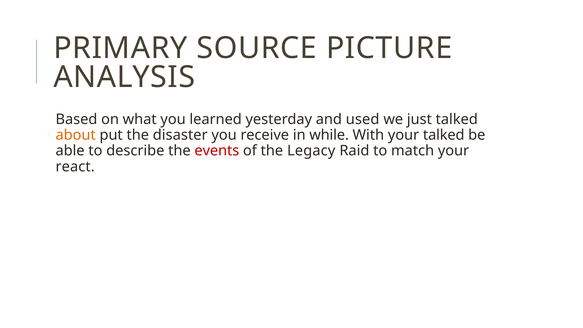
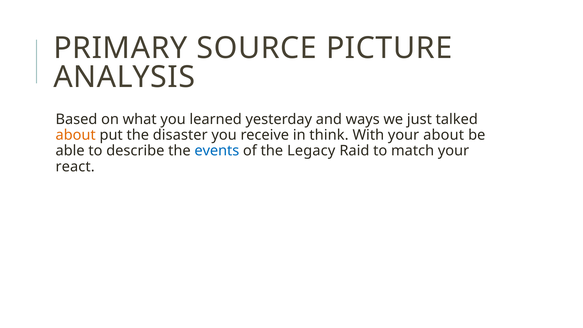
used: used -> ways
while: while -> think
your talked: talked -> about
events colour: red -> blue
